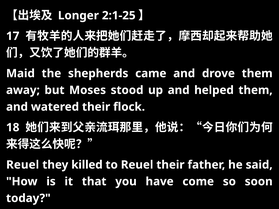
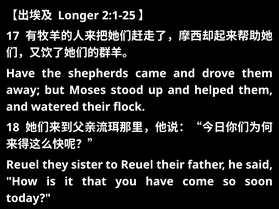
Maid at (20, 74): Maid -> Have
killed: killed -> sister
